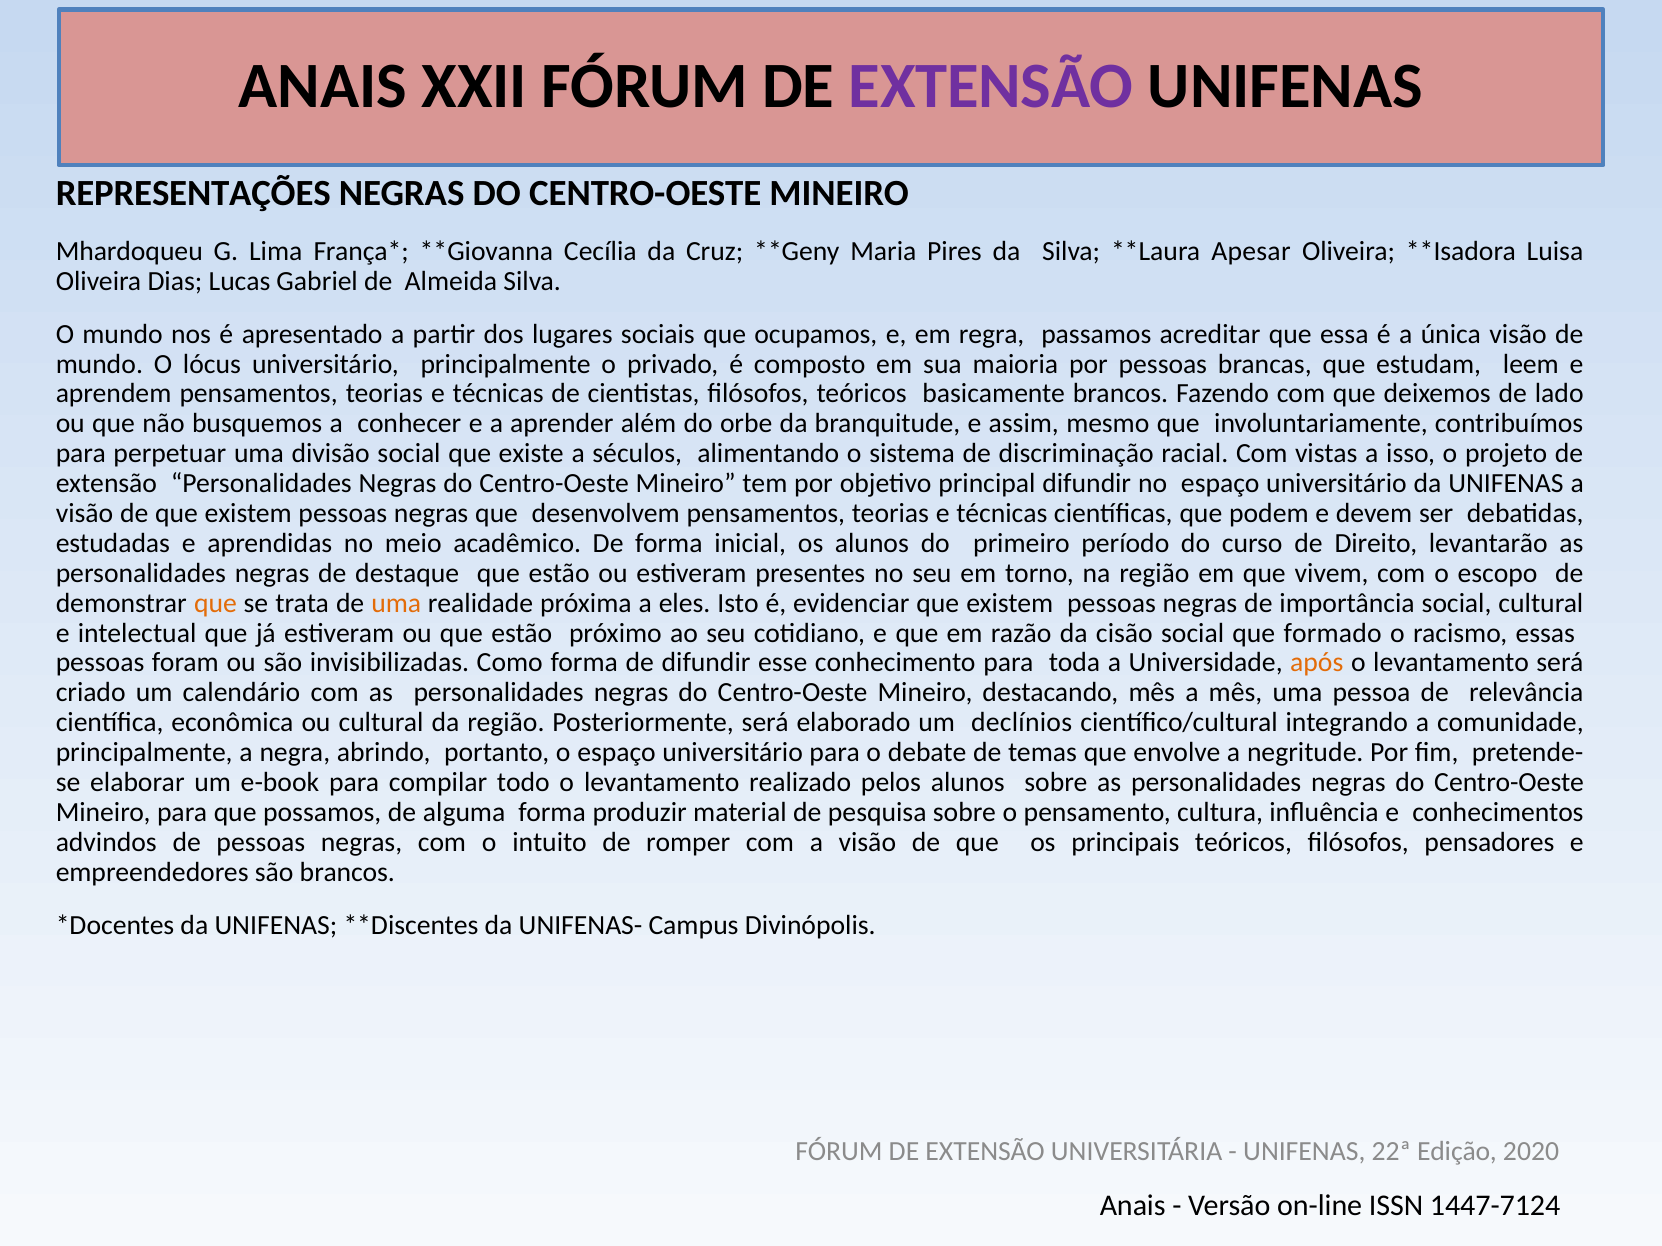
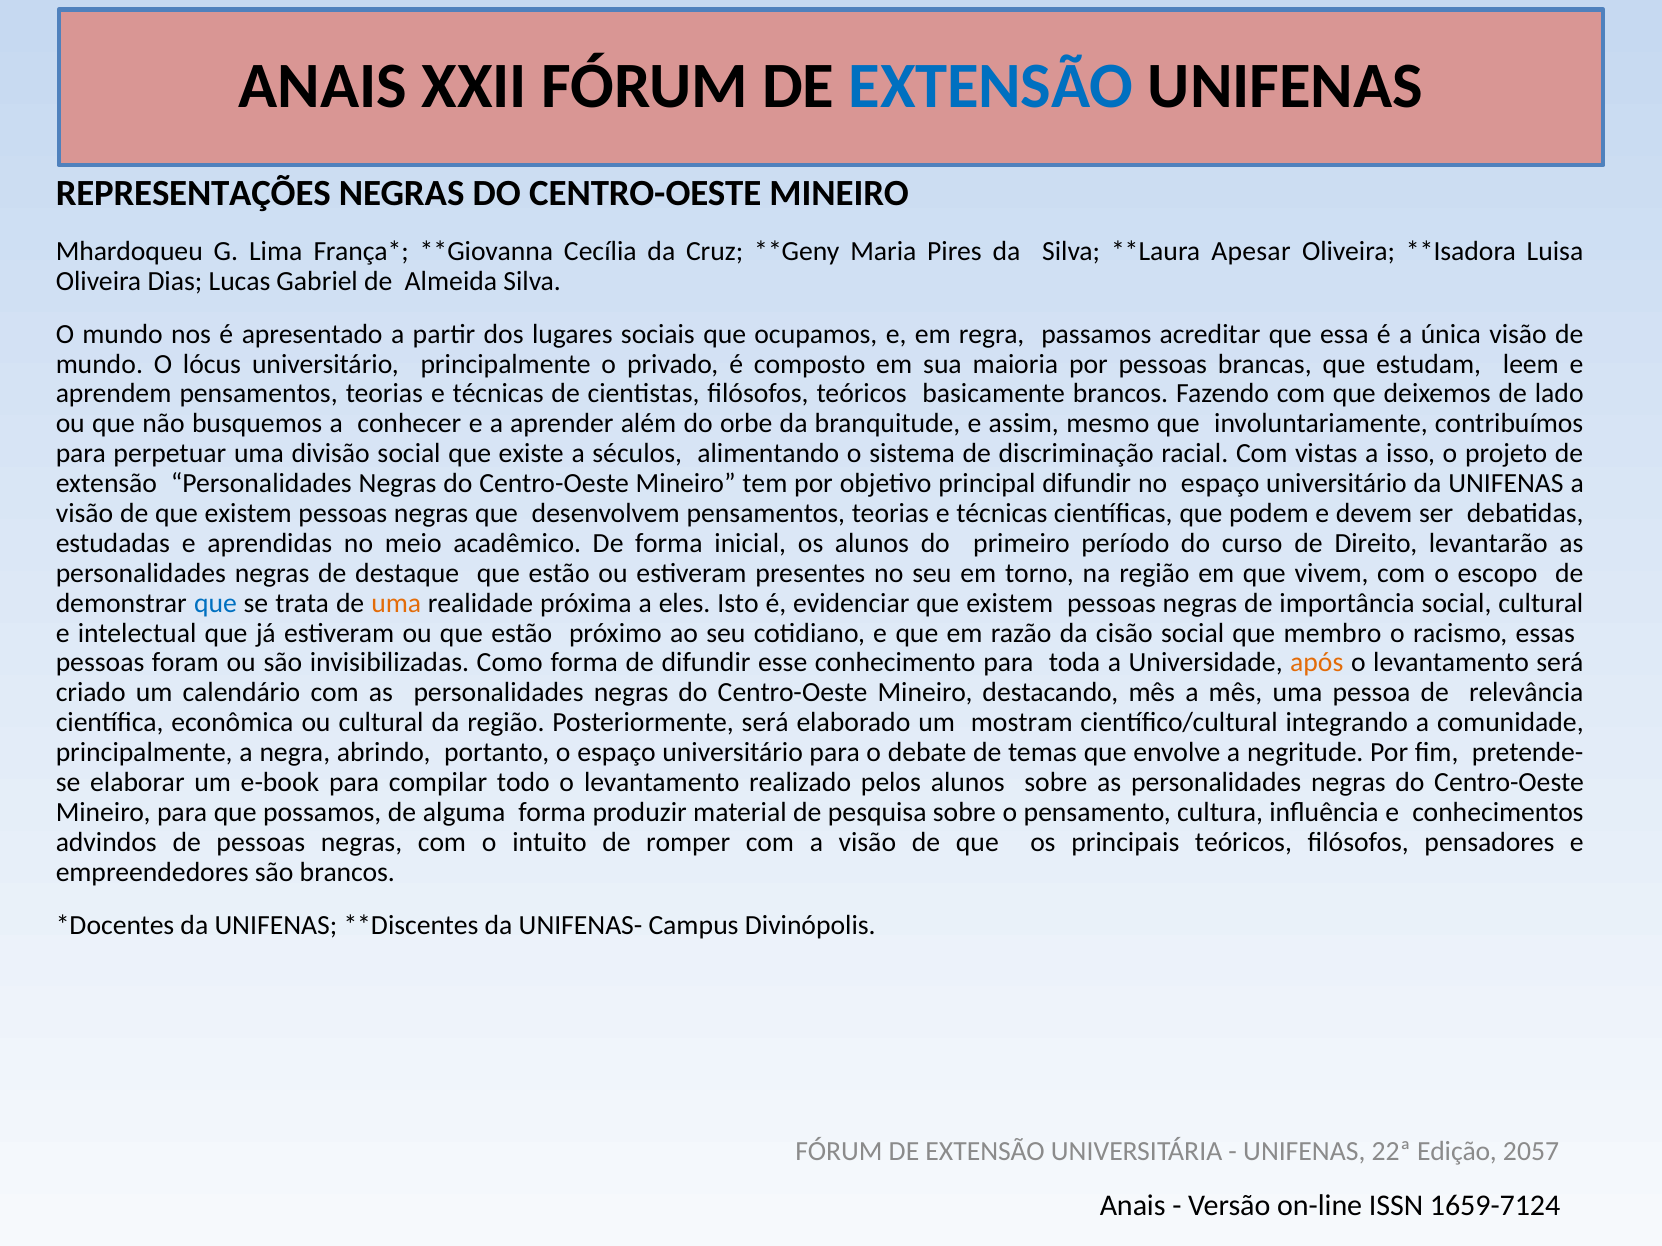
EXTENSÃO at (991, 86) colour: purple -> blue
que at (215, 603) colour: orange -> blue
formado: formado -> membro
declínios: declínios -> mostram
2020: 2020 -> 2057
1447-7124: 1447-7124 -> 1659-7124
